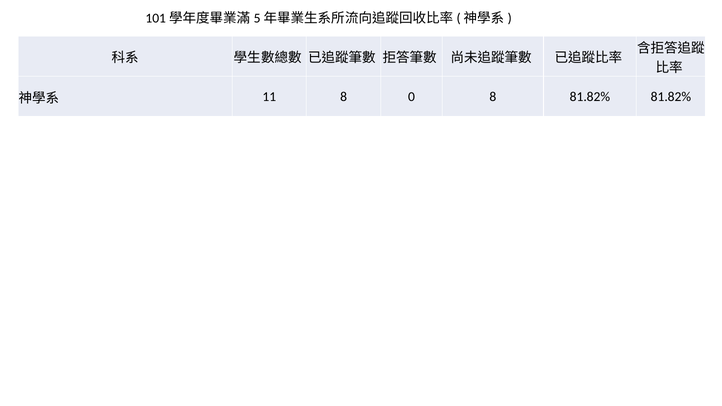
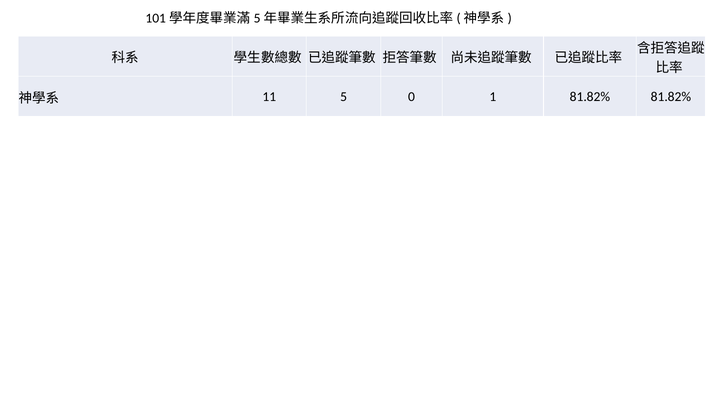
11 8: 8 -> 5
0 8: 8 -> 1
